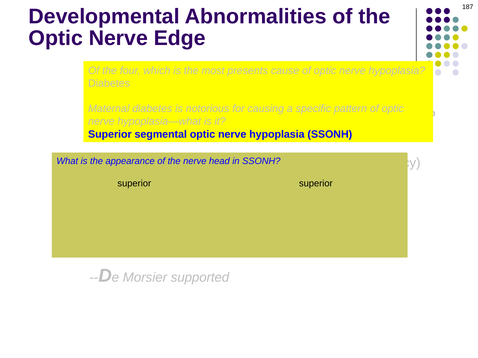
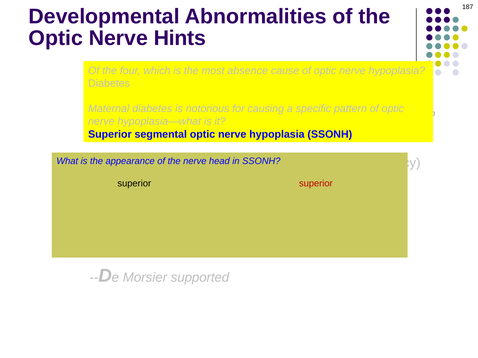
Edge: Edge -> Hints
presents: presents -> absence
superior at (316, 184) colour: black -> red
